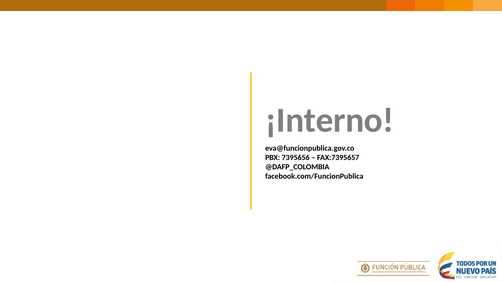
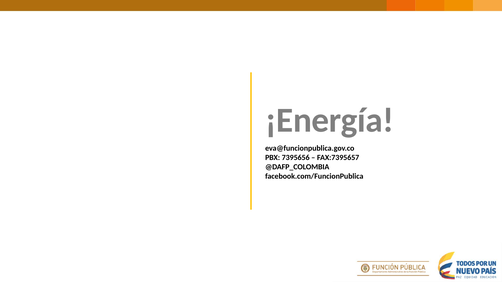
¡Interno: ¡Interno -> ¡Energía
